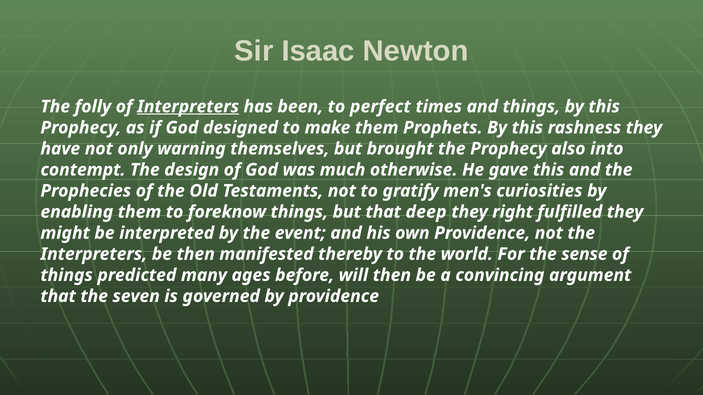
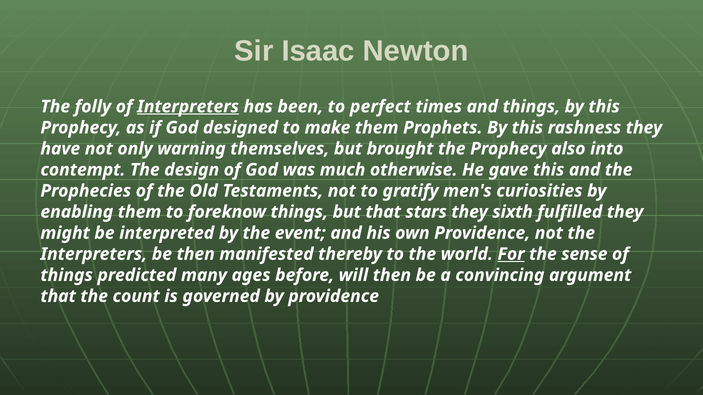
deep: deep -> stars
right: right -> sixth
For underline: none -> present
seven: seven -> count
